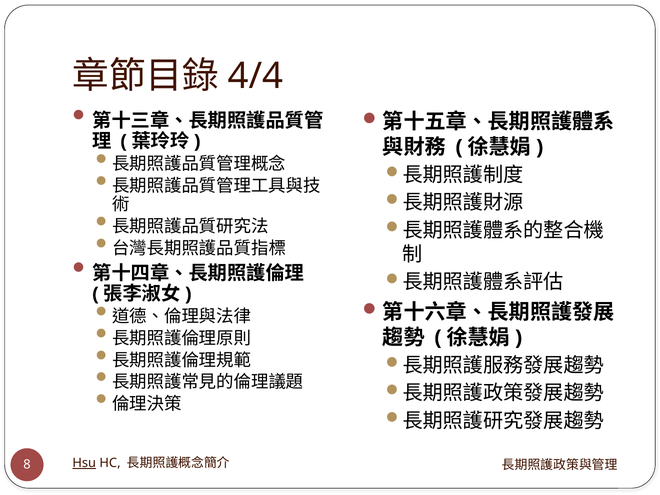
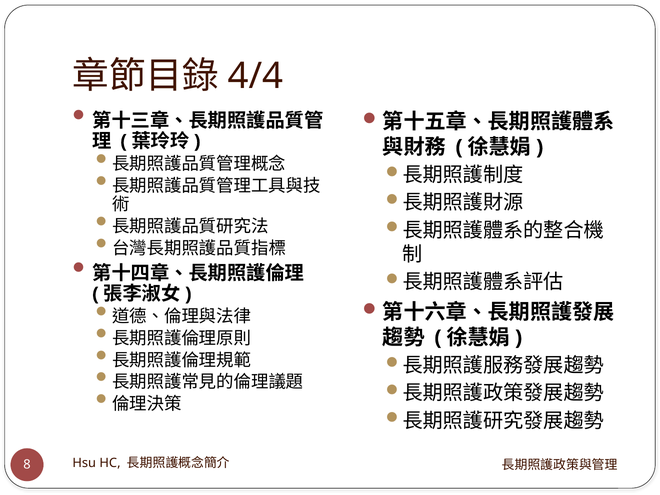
Hsu underline: present -> none
